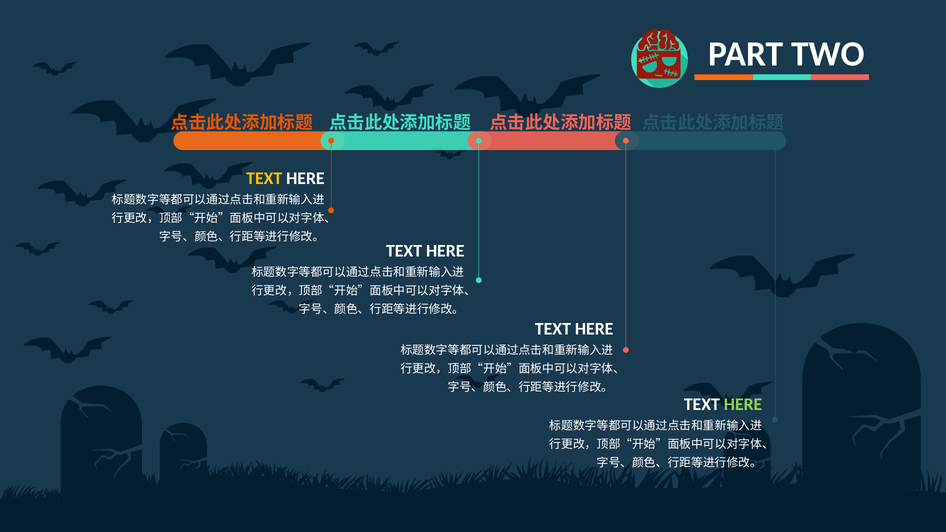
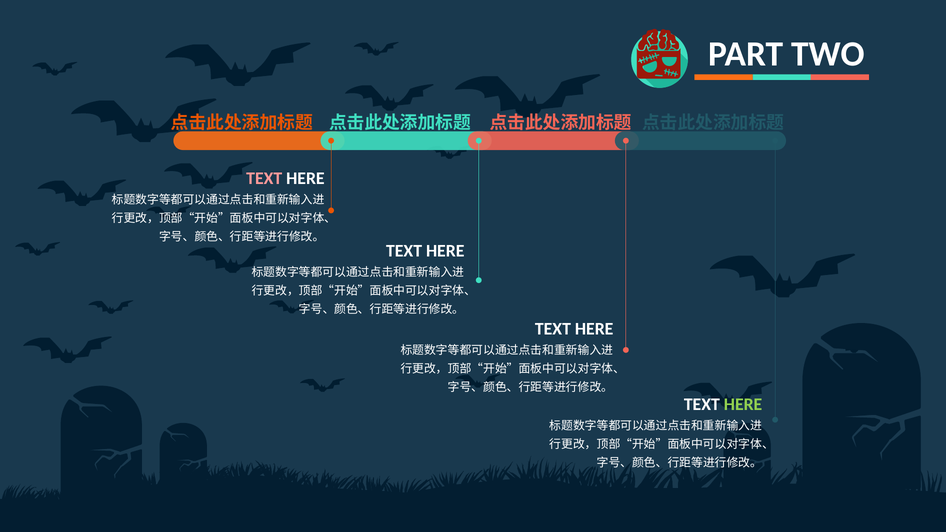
TEXT at (264, 178) colour: yellow -> pink
